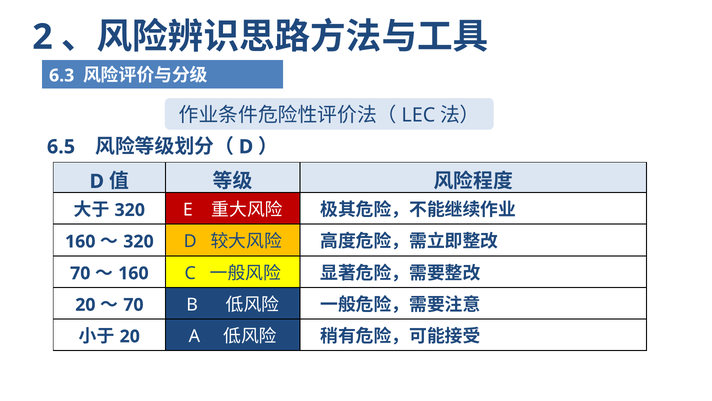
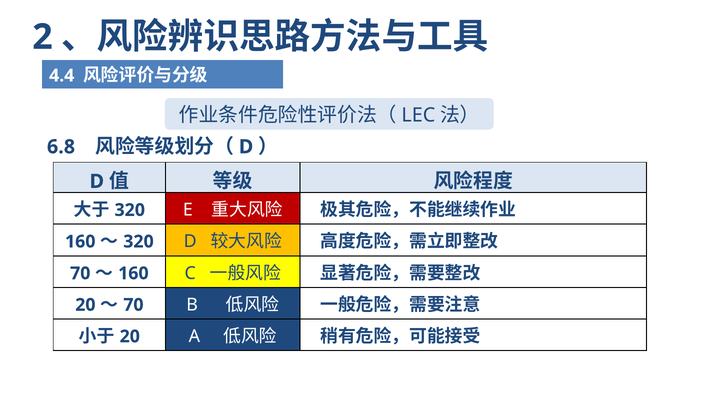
6.3: 6.3 -> 4.4
6.5: 6.5 -> 6.8
